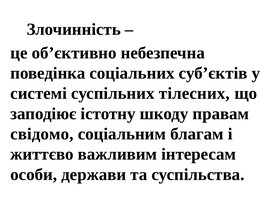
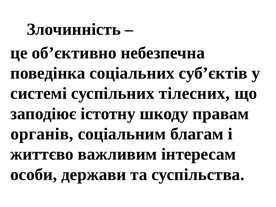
свідомо: свідомо -> органів
